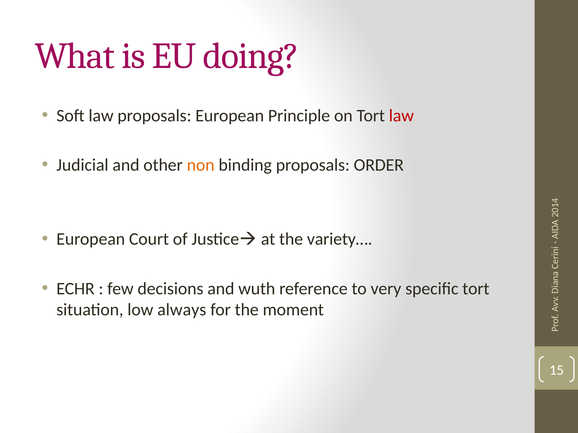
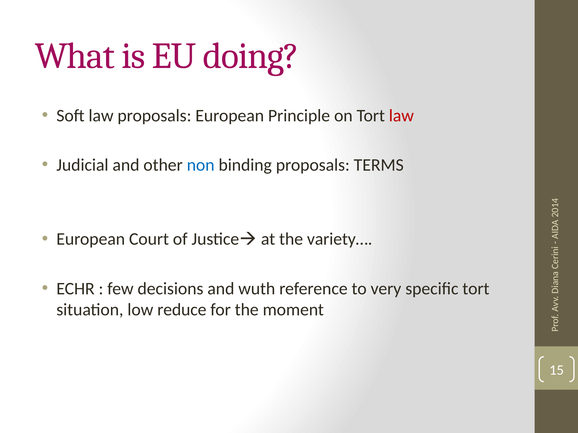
non colour: orange -> blue
ORDER: ORDER -> TERMS
always: always -> reduce
